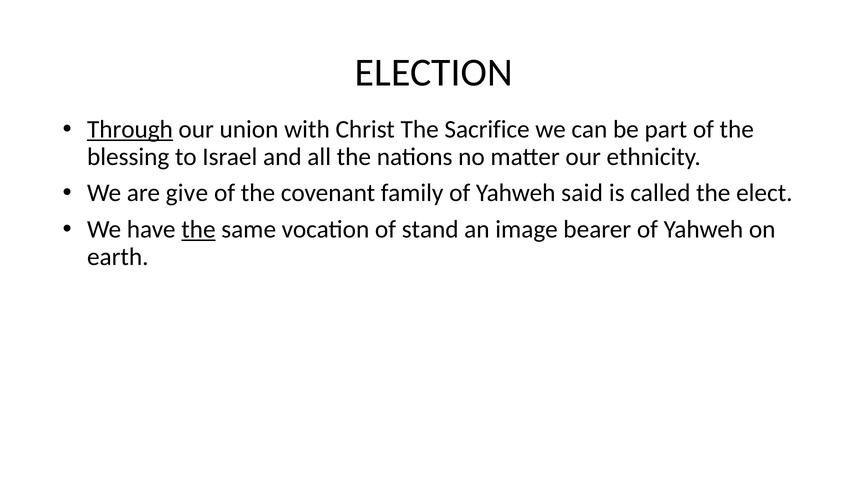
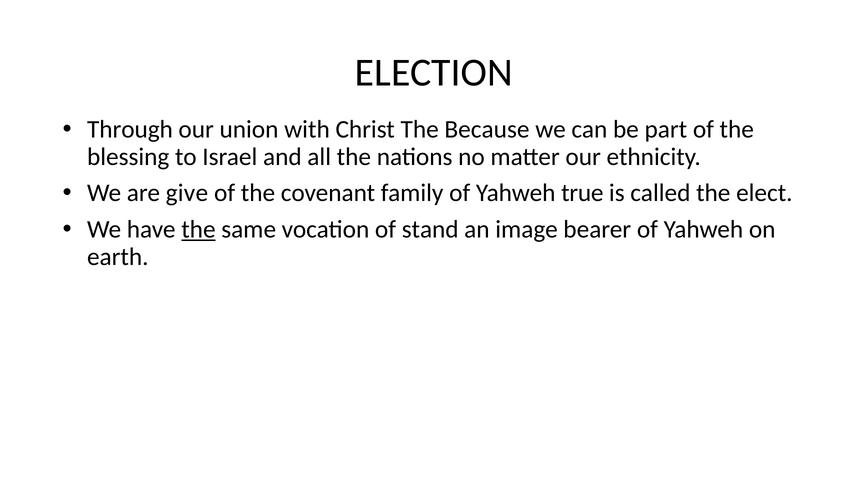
Through underline: present -> none
Sacrifice: Sacrifice -> Because
said: said -> true
